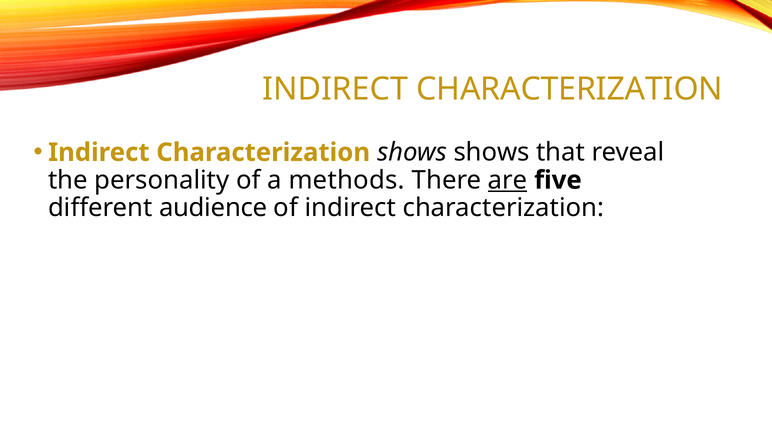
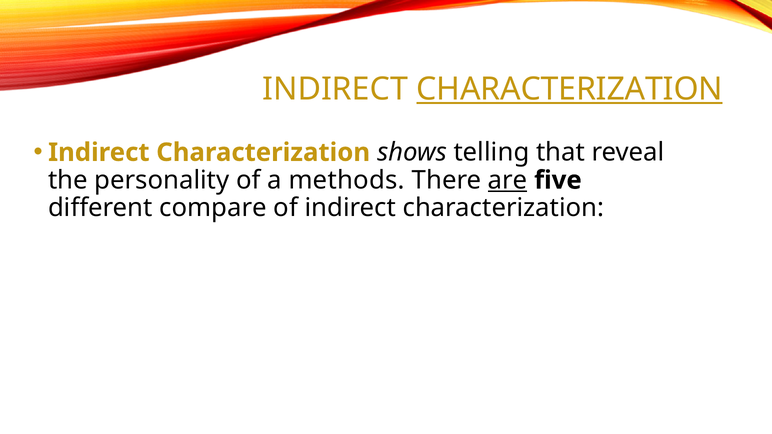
CHARACTERIZATION at (570, 89) underline: none -> present
shows shows: shows -> telling
audience: audience -> compare
